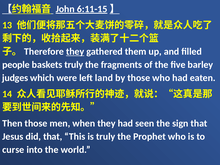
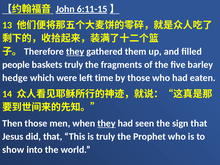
judges: judges -> hedge
land: land -> time
they at (106, 123) underline: none -> present
curse: curse -> show
